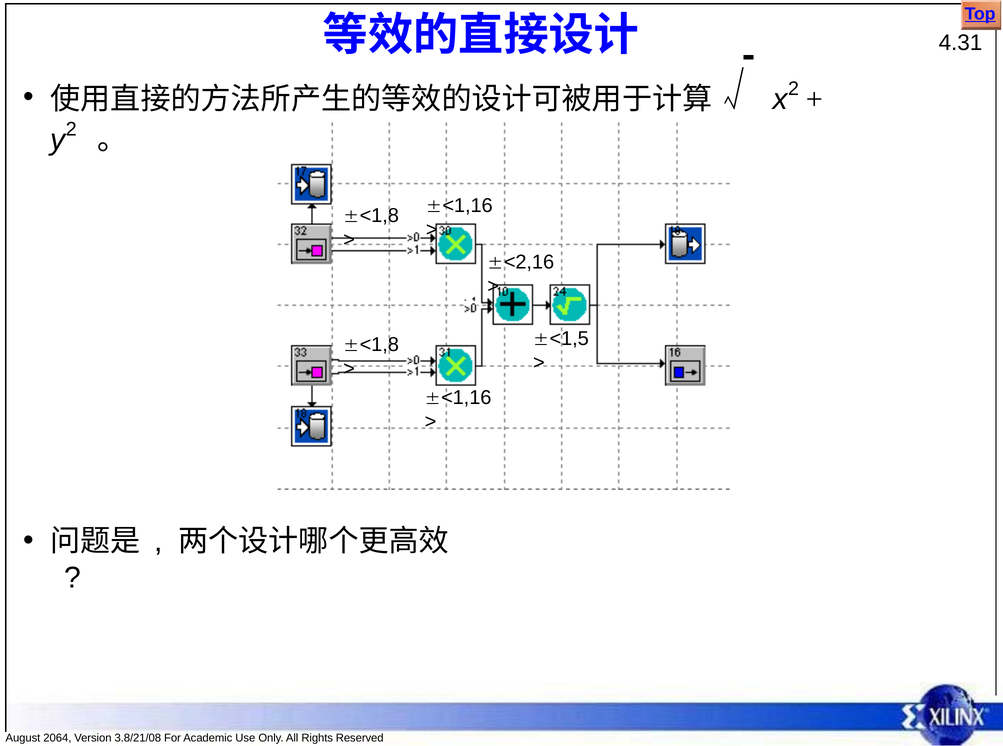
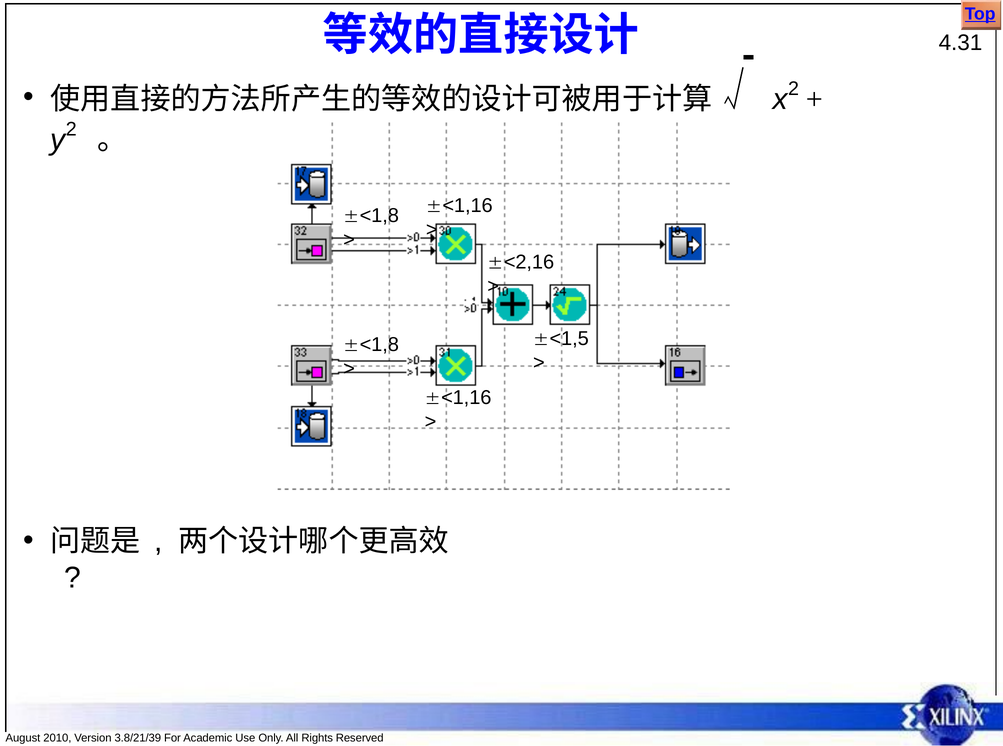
2064: 2064 -> 2010
3.8/21/08: 3.8/21/08 -> 3.8/21/39
